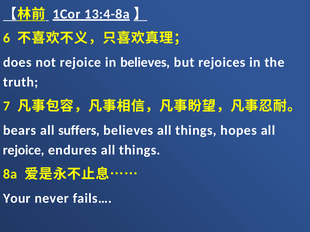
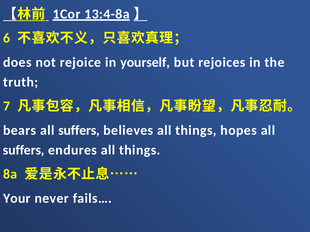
in believes: believes -> yourself
rejoice at (24, 150): rejoice -> suffers
